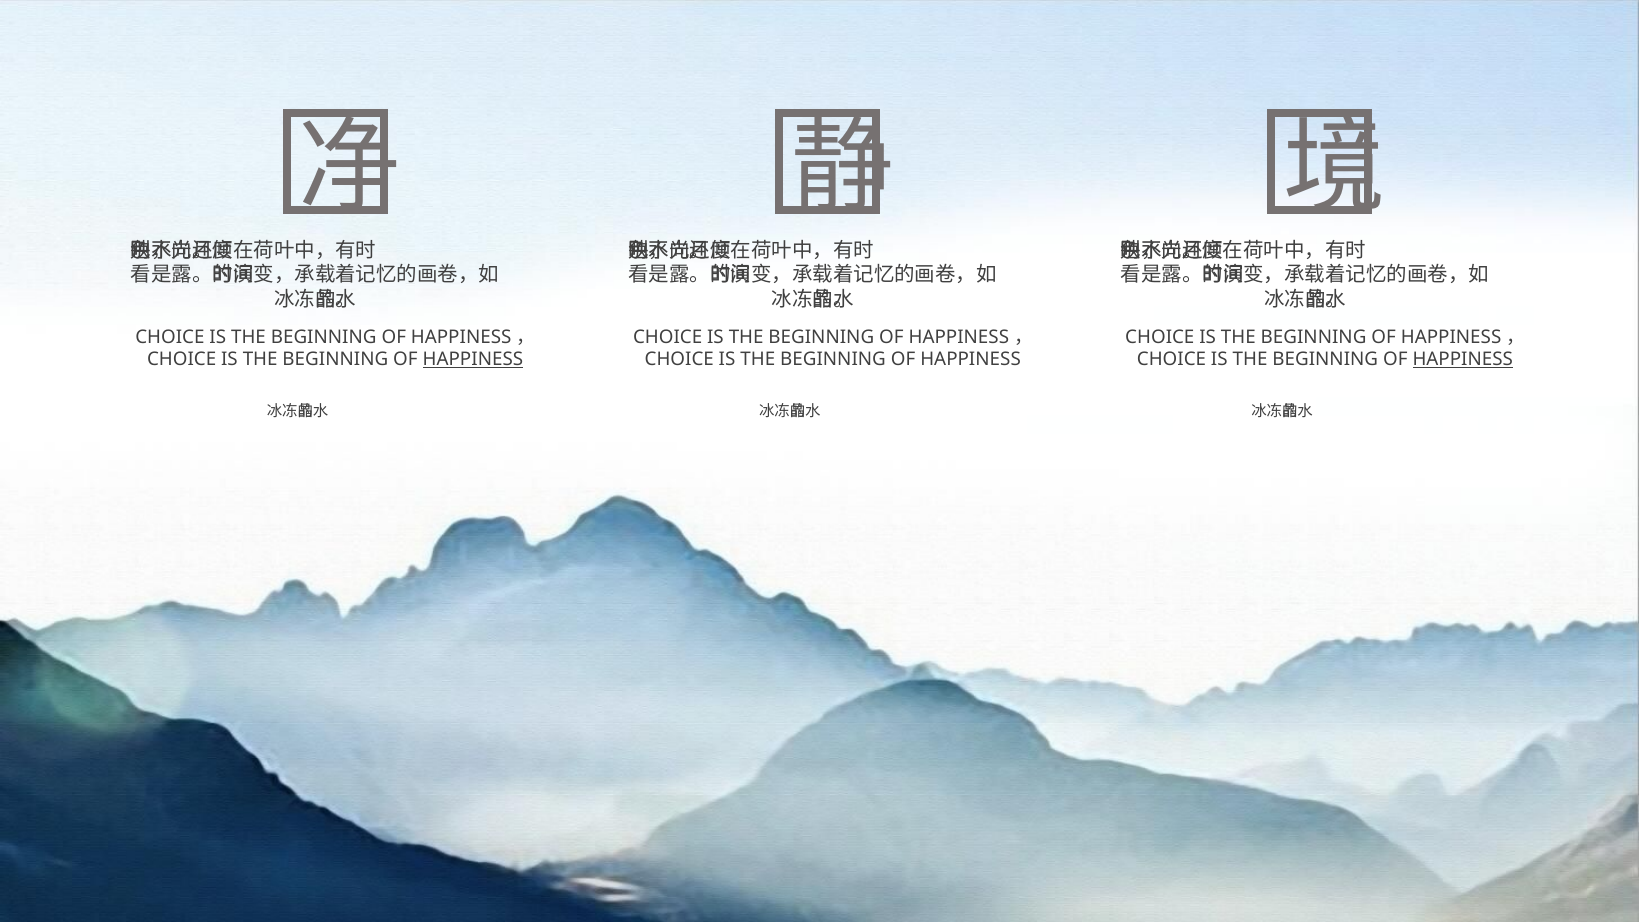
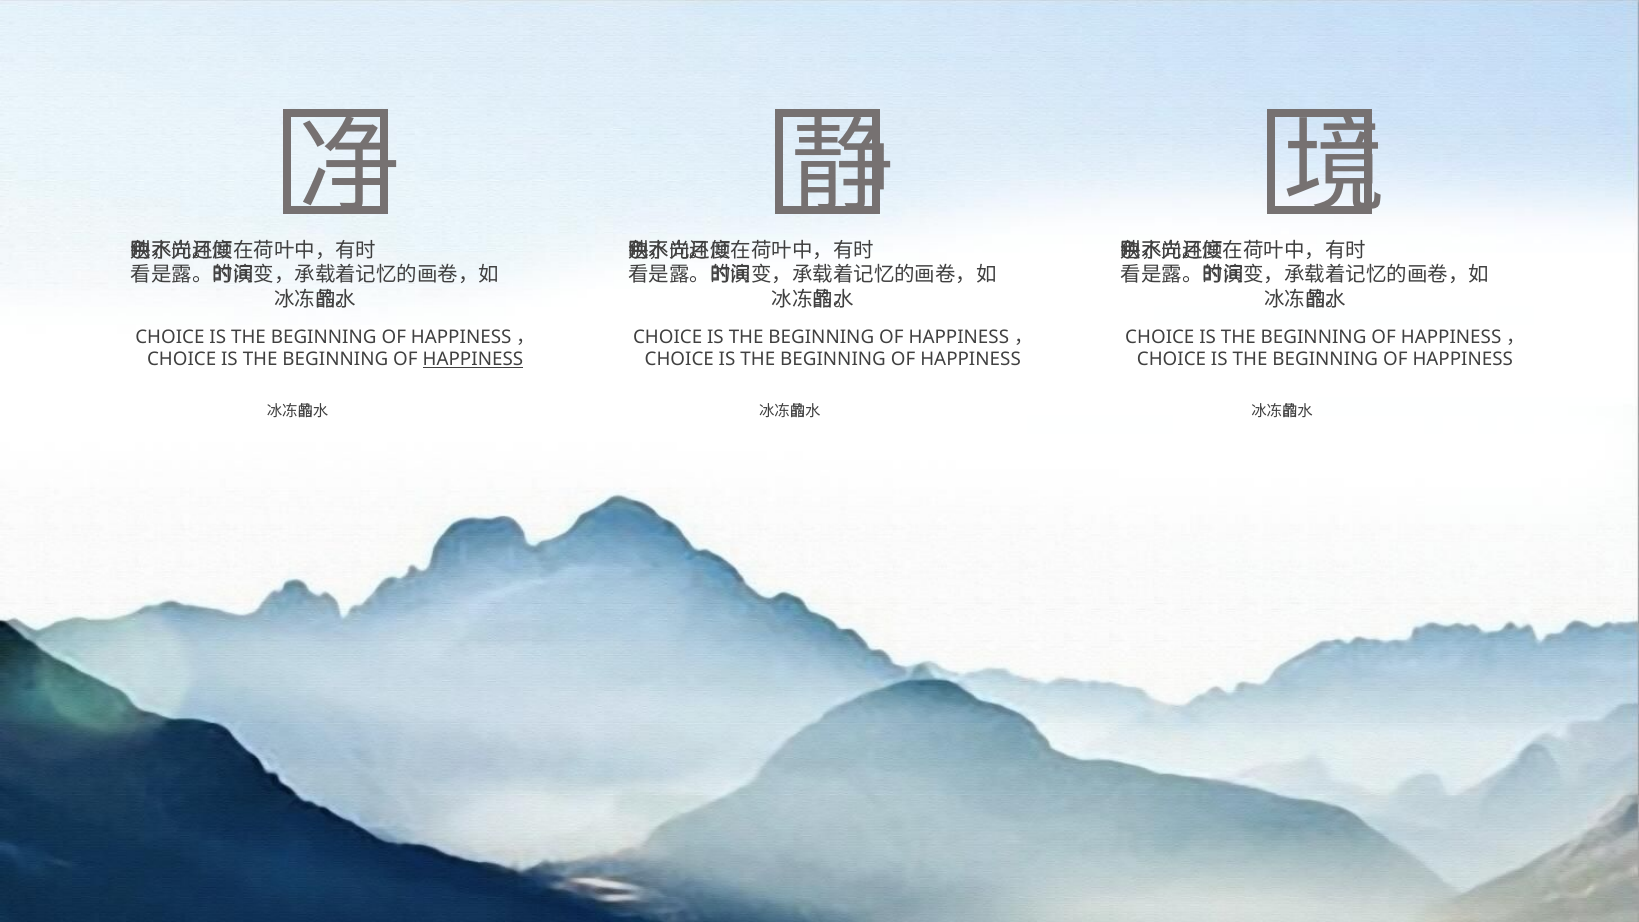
HAPPINESS at (1463, 360) underline: present -> none
